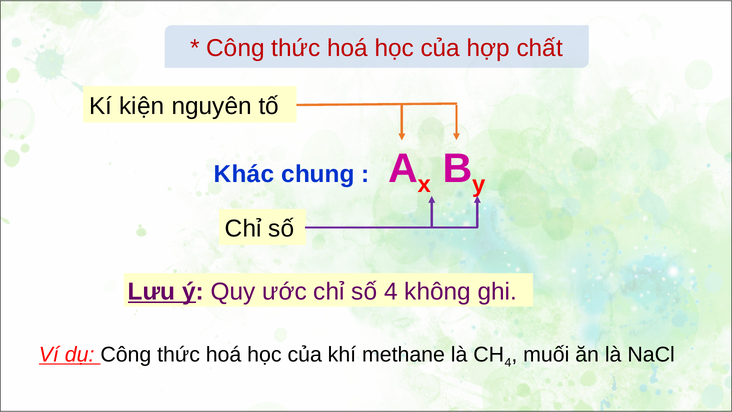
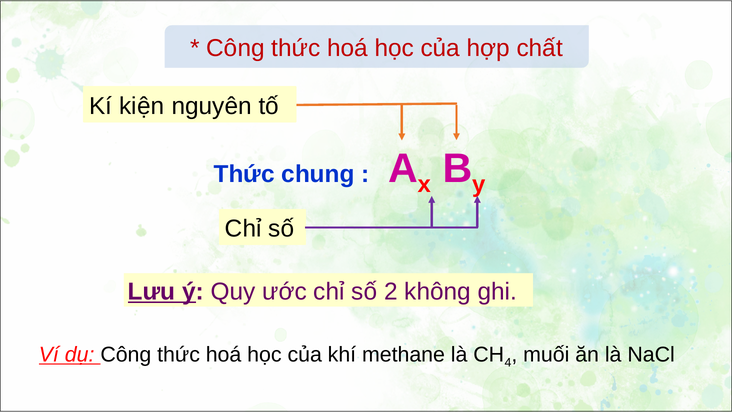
Khác at (244, 174): Khác -> Thức
số 4: 4 -> 2
